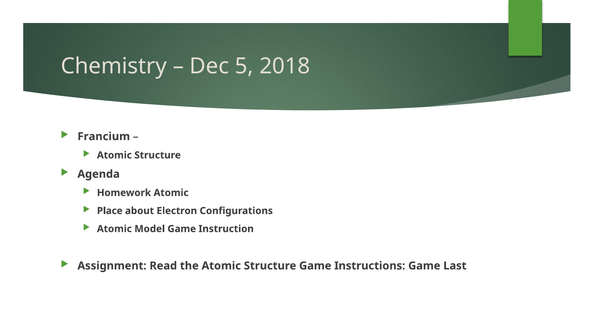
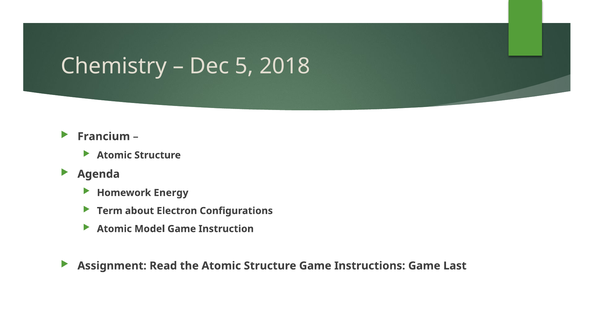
Homework Atomic: Atomic -> Energy
Place: Place -> Term
